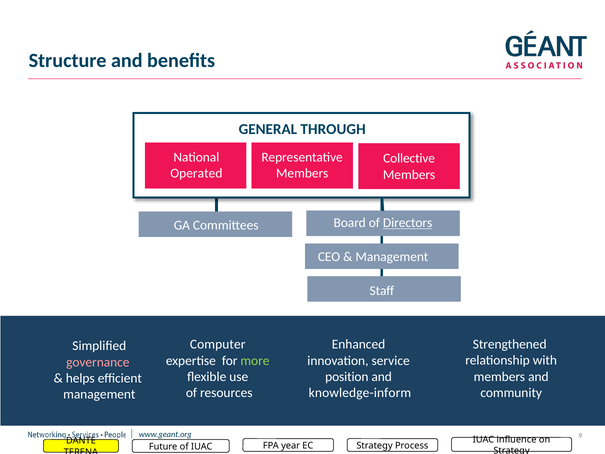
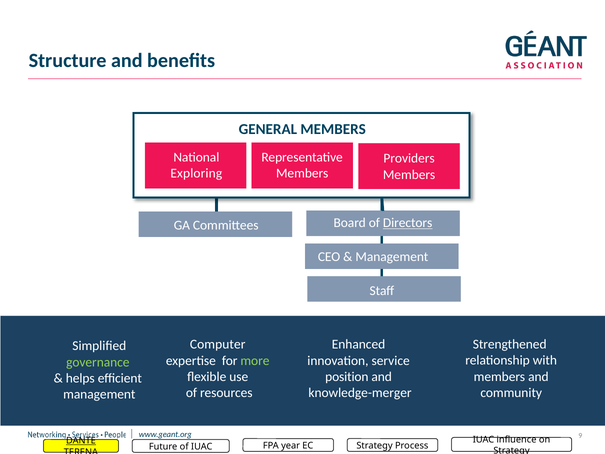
GENERAL THROUGH: THROUGH -> MEMBERS
Collective: Collective -> Providers
Operated: Operated -> Exploring
governance colour: pink -> light green
knowledge-inform: knowledge-inform -> knowledge-merger
DANTE underline: none -> present
